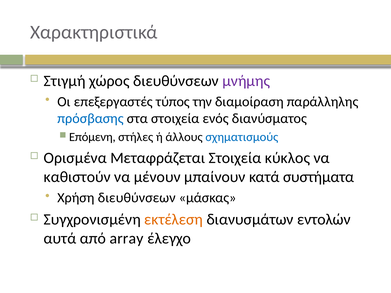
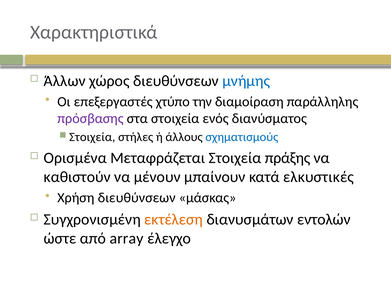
Στιγμή: Στιγμή -> Άλλων
μνήμης colour: purple -> blue
τύπος: τύπος -> χτύπο
πρόσβασης colour: blue -> purple
Επόμενη at (92, 137): Επόμενη -> Στοιχεία
κύκλος: κύκλος -> πράξης
συστήματα: συστήματα -> ελκυστικές
αυτά: αυτά -> ώστε
